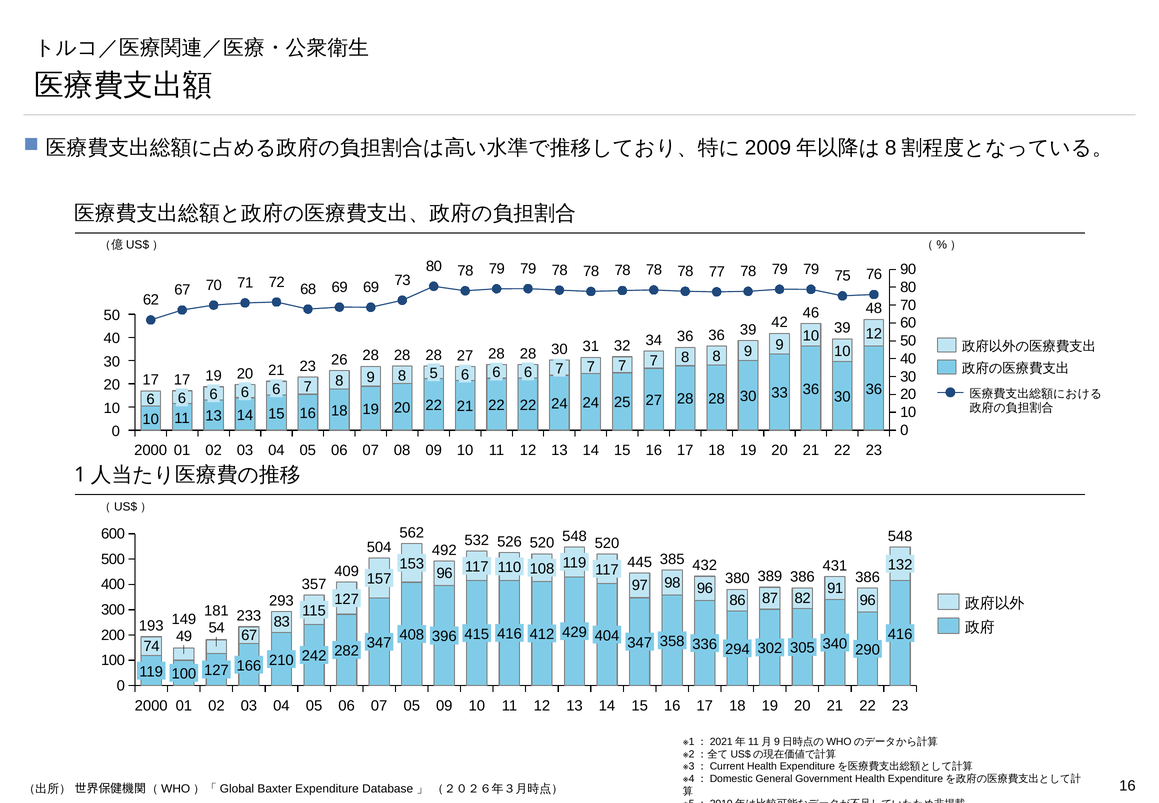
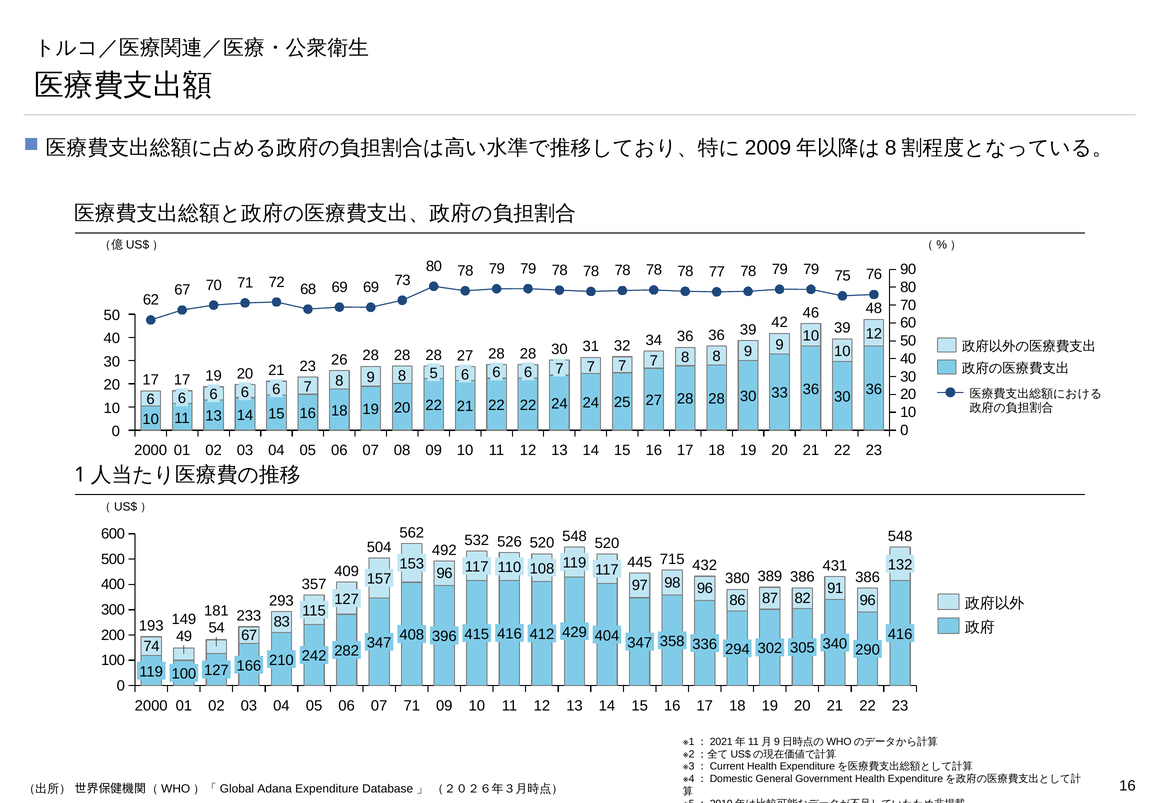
385: 385 -> 715
07 05: 05 -> 71
Baxter: Baxter -> Adana
